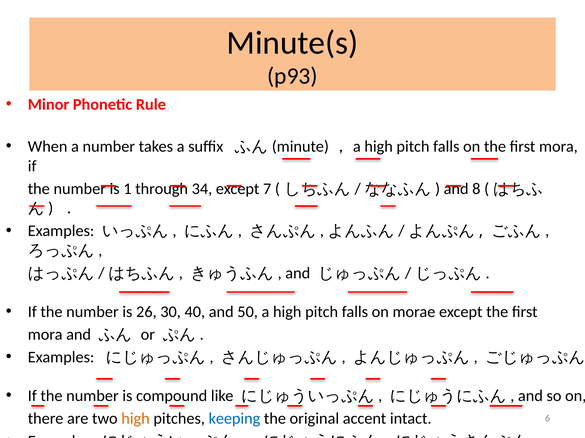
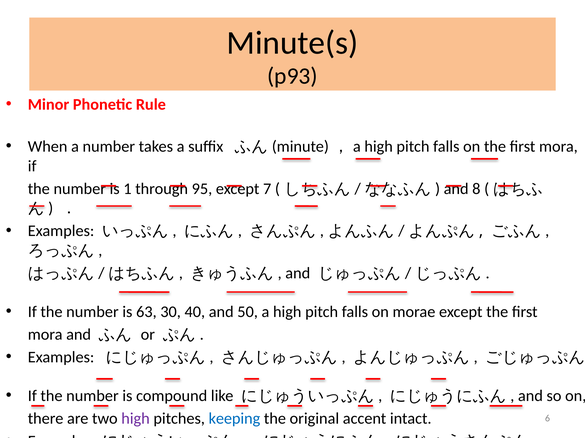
34: 34 -> 95
26: 26 -> 63
high at (136, 419) colour: orange -> purple
